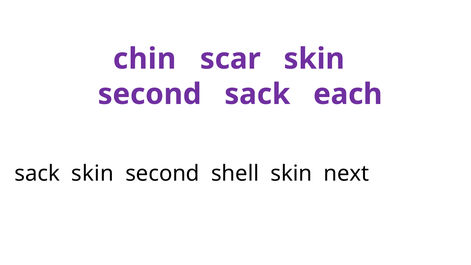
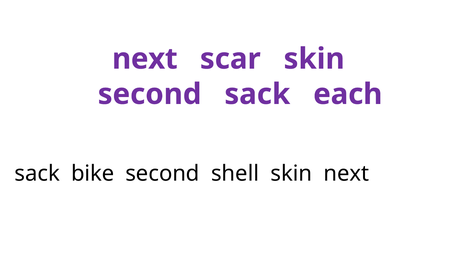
chin at (145, 59): chin -> next
sack skin: skin -> bike
